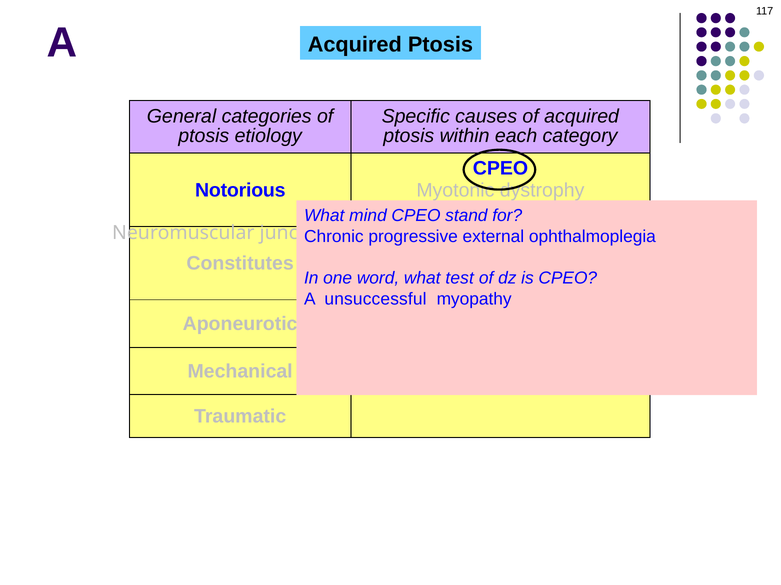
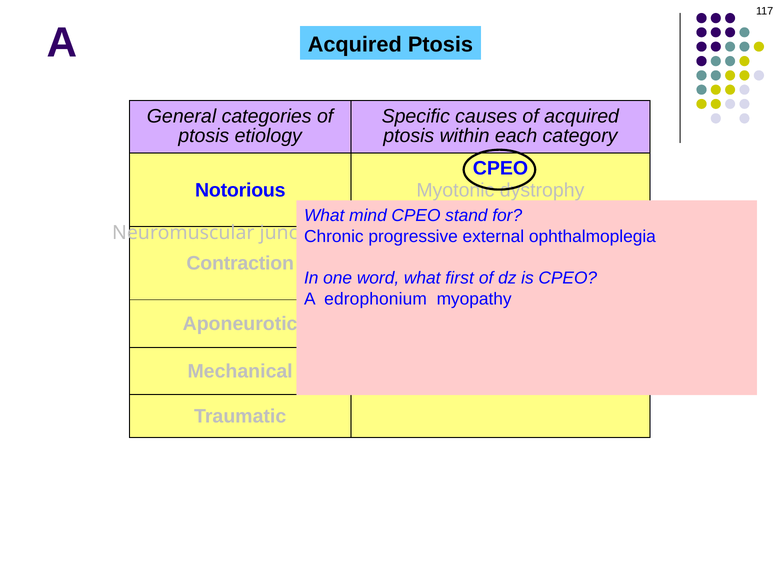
Constitutes: Constitutes -> Contraction
test: test -> first
unsuccessful: unsuccessful -> edrophonium
